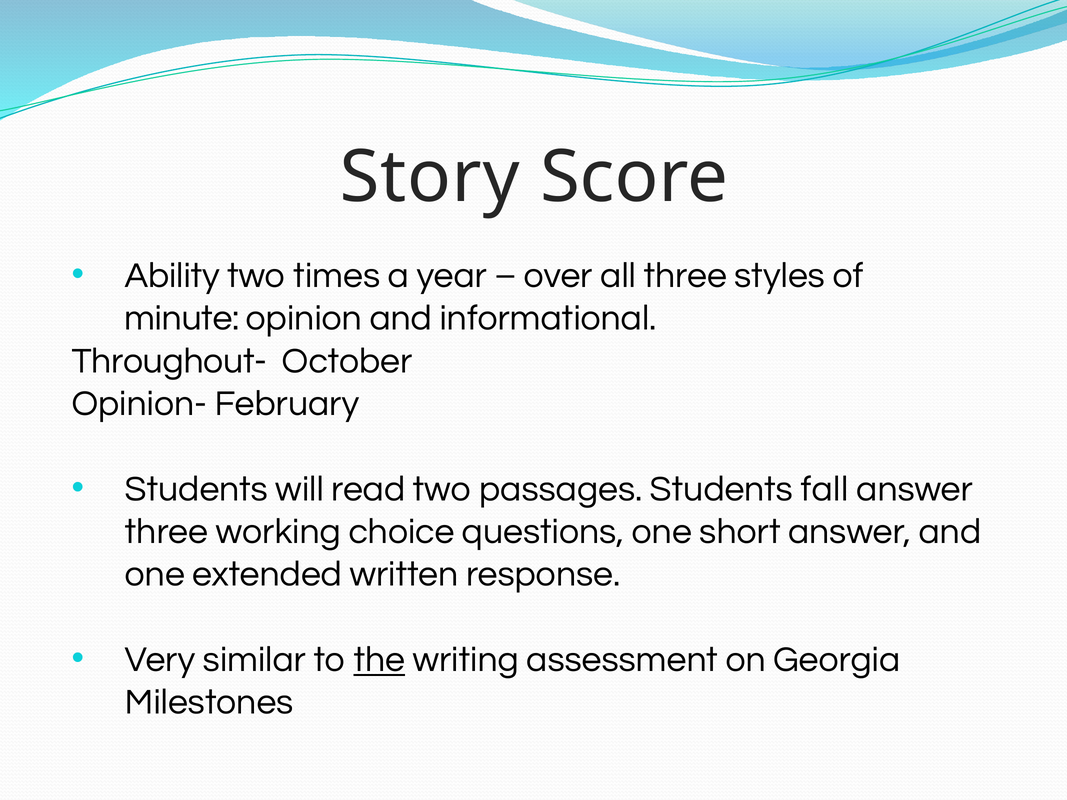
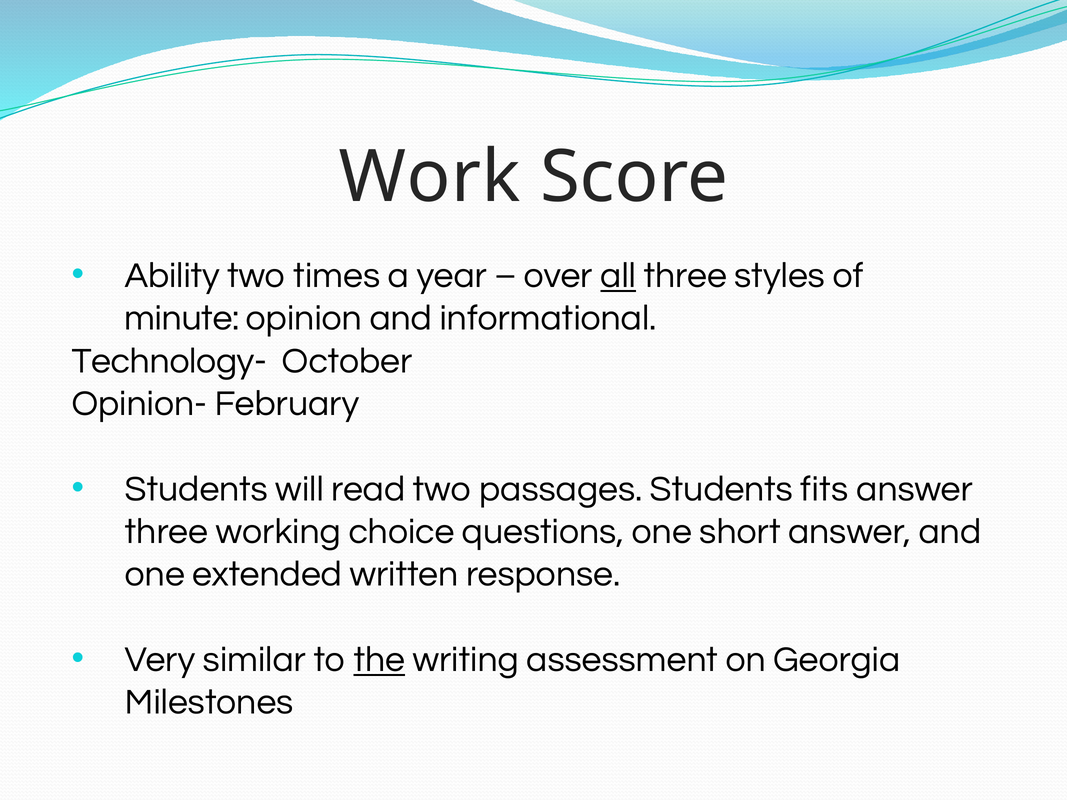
Story: Story -> Work
all underline: none -> present
Throughout-: Throughout- -> Technology-
fall: fall -> fits
